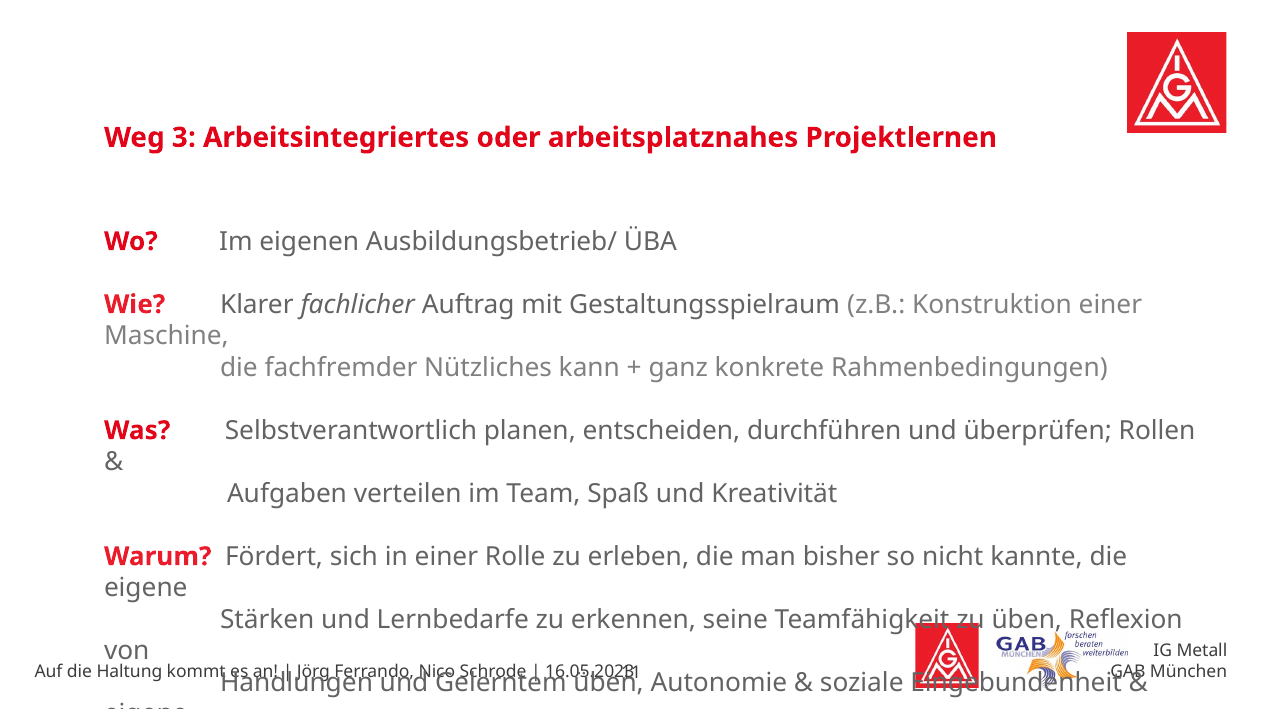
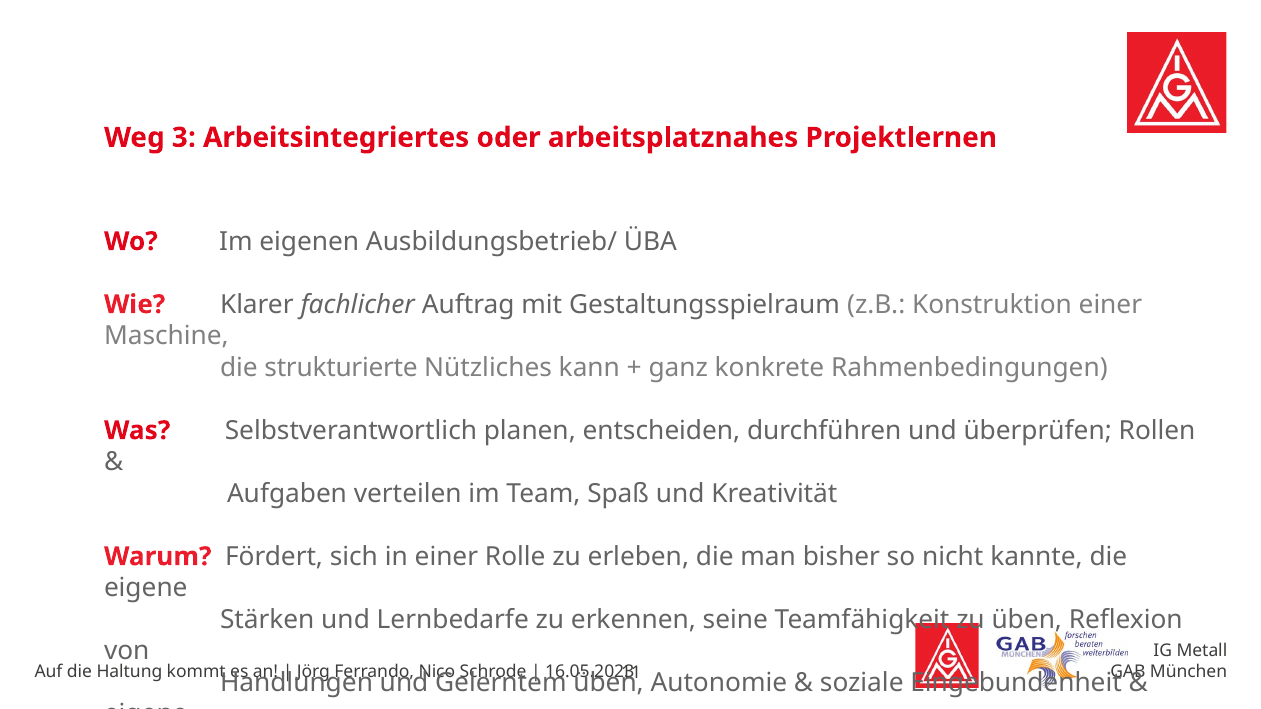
fachfremder: fachfremder -> strukturierte
